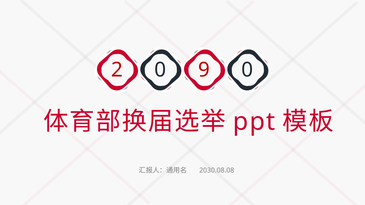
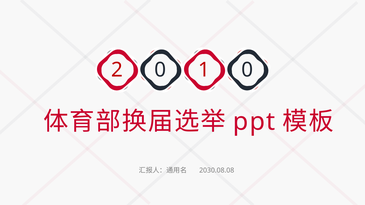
9: 9 -> 1
